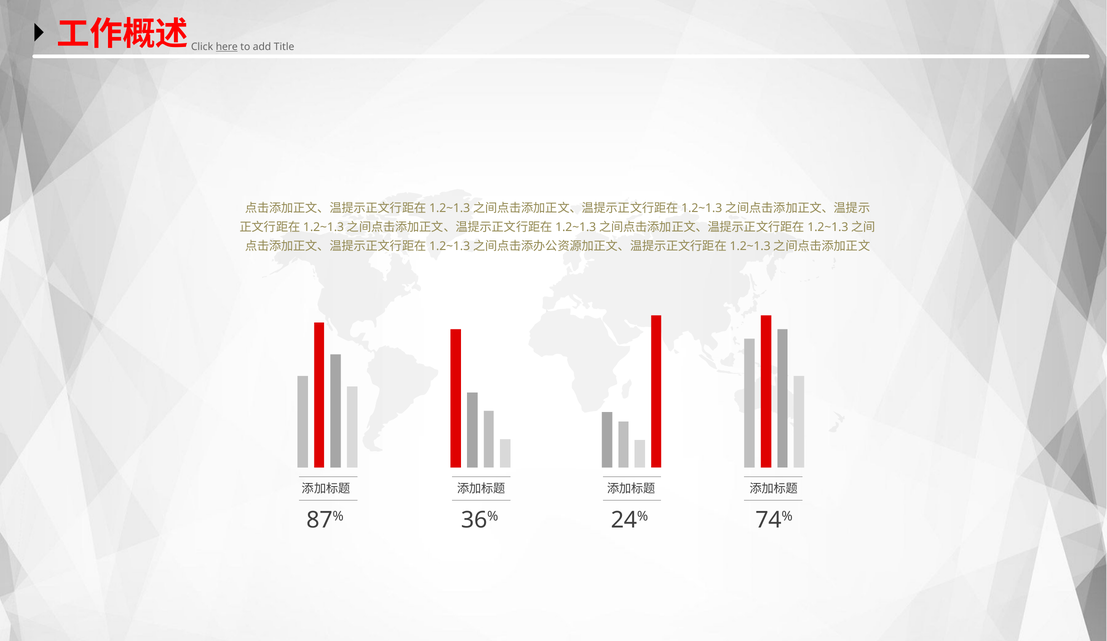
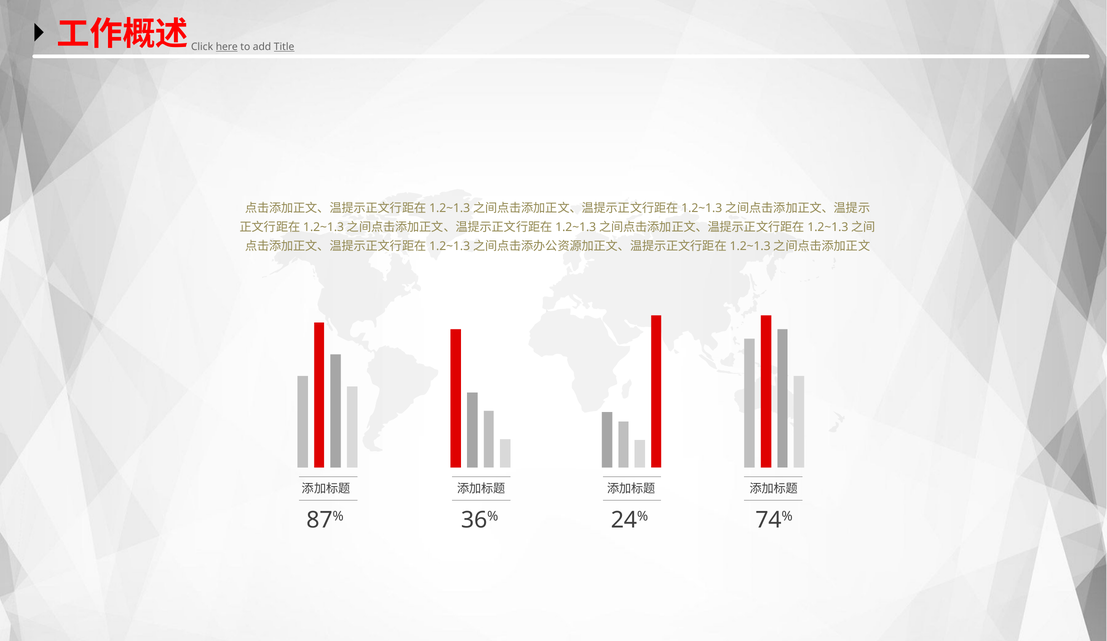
Title underline: none -> present
